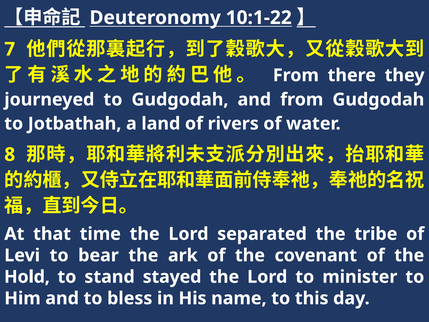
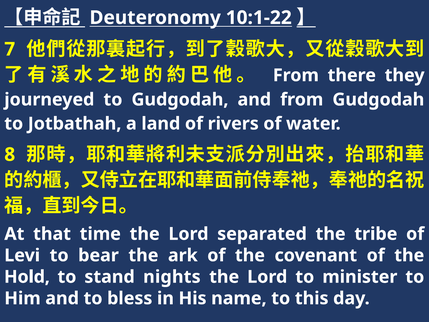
stayed: stayed -> nights
